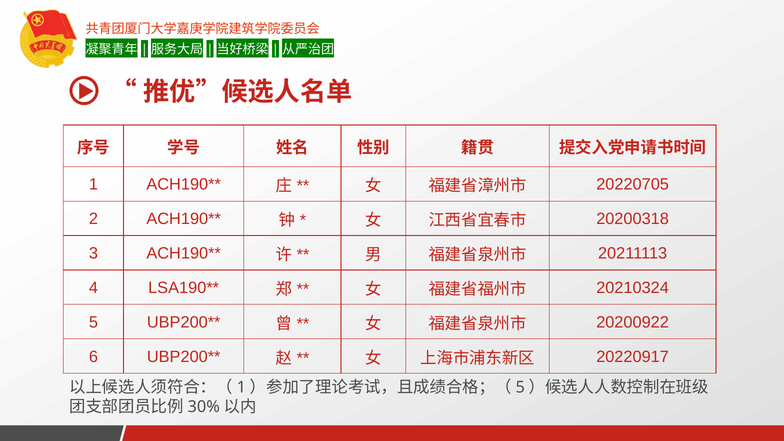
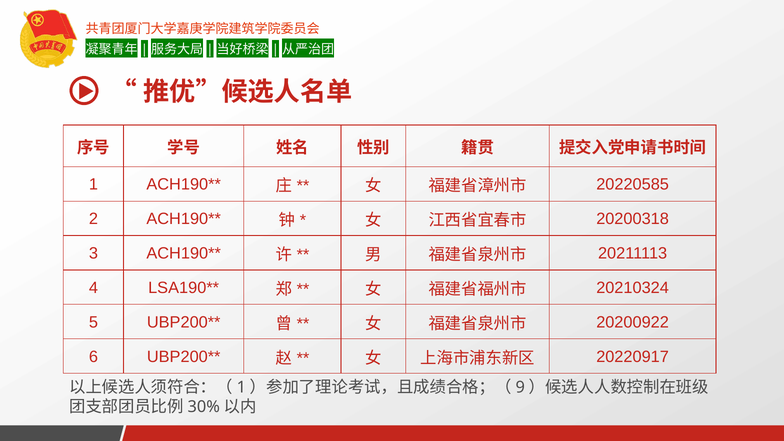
20220705: 20220705 -> 20220585
5 at (520, 387): 5 -> 9
